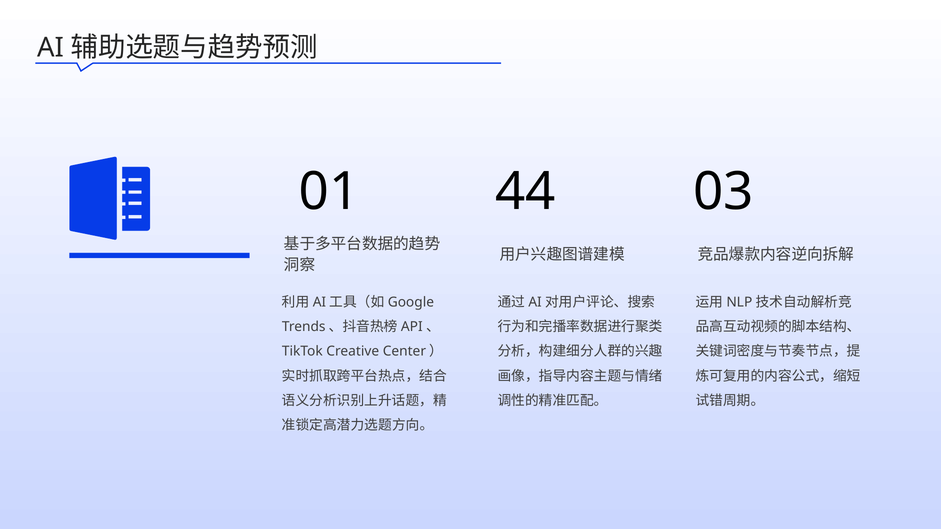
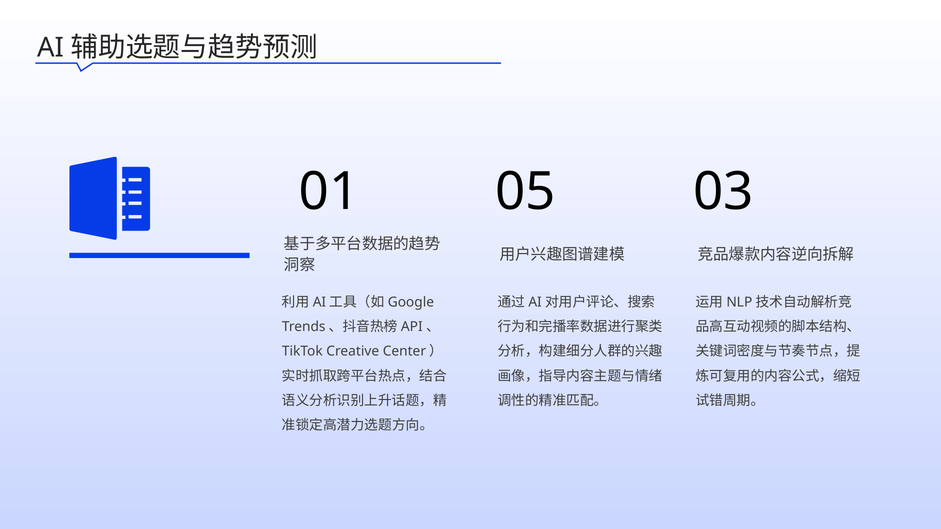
44: 44 -> 05
